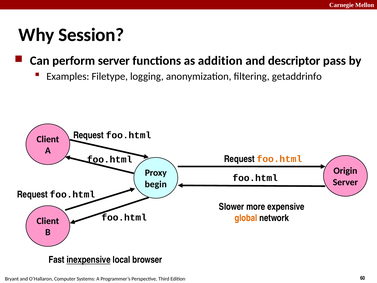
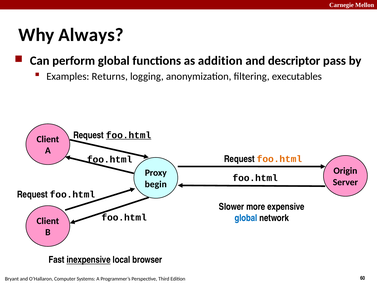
Session: Session -> Always
perform server: server -> global
Filetype: Filetype -> Returns
getaddrinfo: getaddrinfo -> executables
foo.html at (129, 135) underline: none -> present
global at (246, 218) colour: orange -> blue
